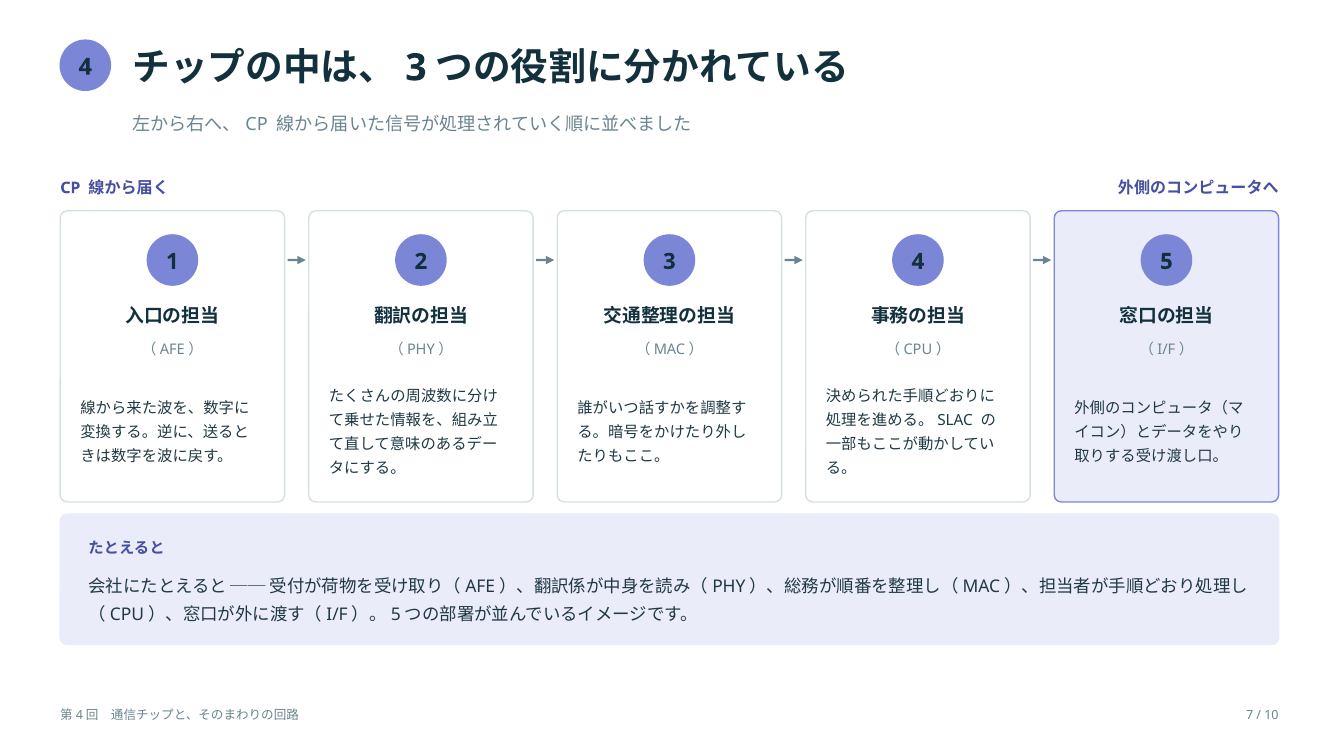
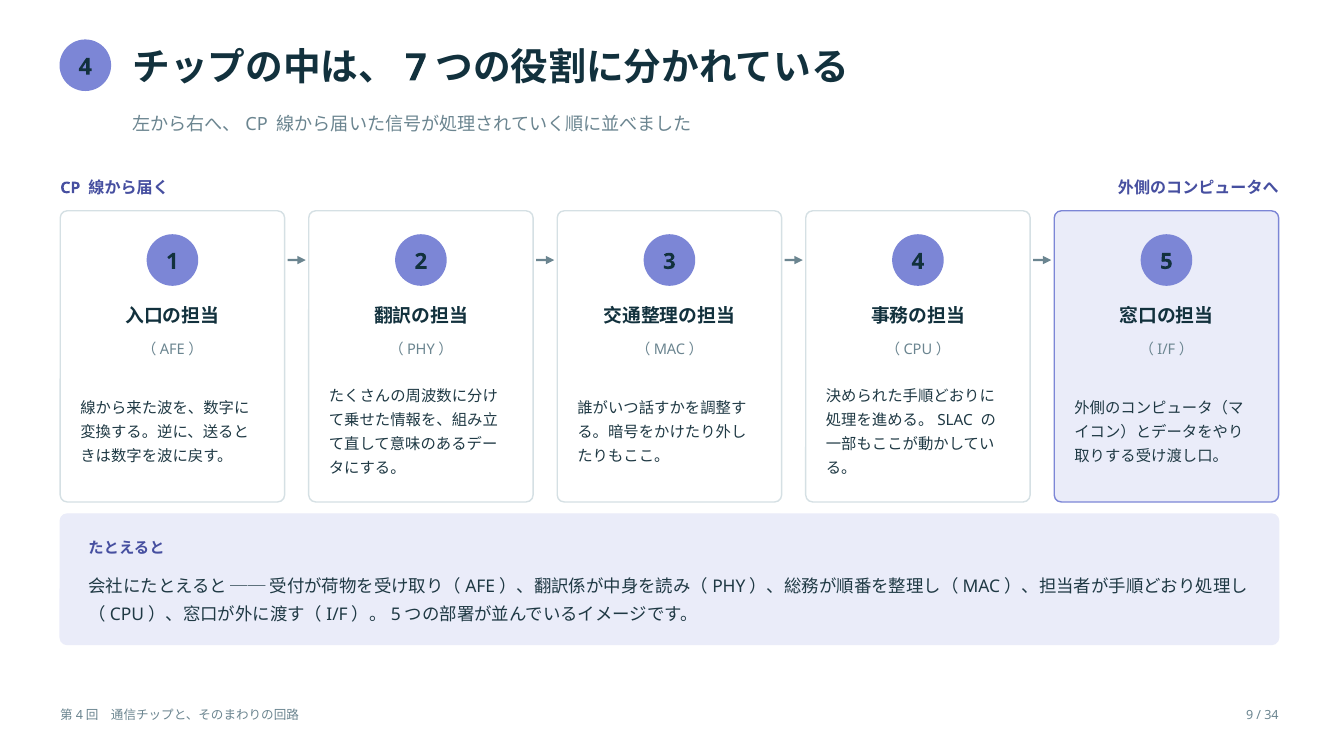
3 at (416, 68): 3 -> 7
7: 7 -> 9
10: 10 -> 34
